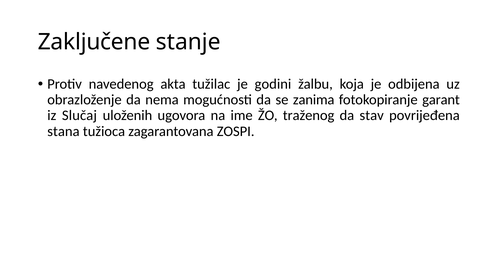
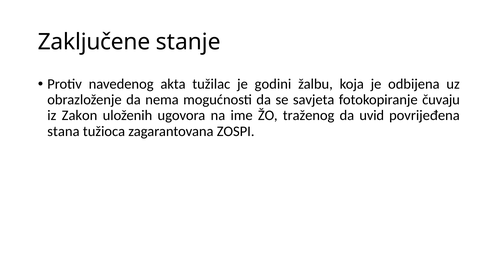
zanima: zanima -> savjeta
garant: garant -> čuvaju
Slučaj: Slučaj -> Zakon
stav: stav -> uvid
